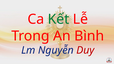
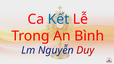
Kết colour: green -> blue
